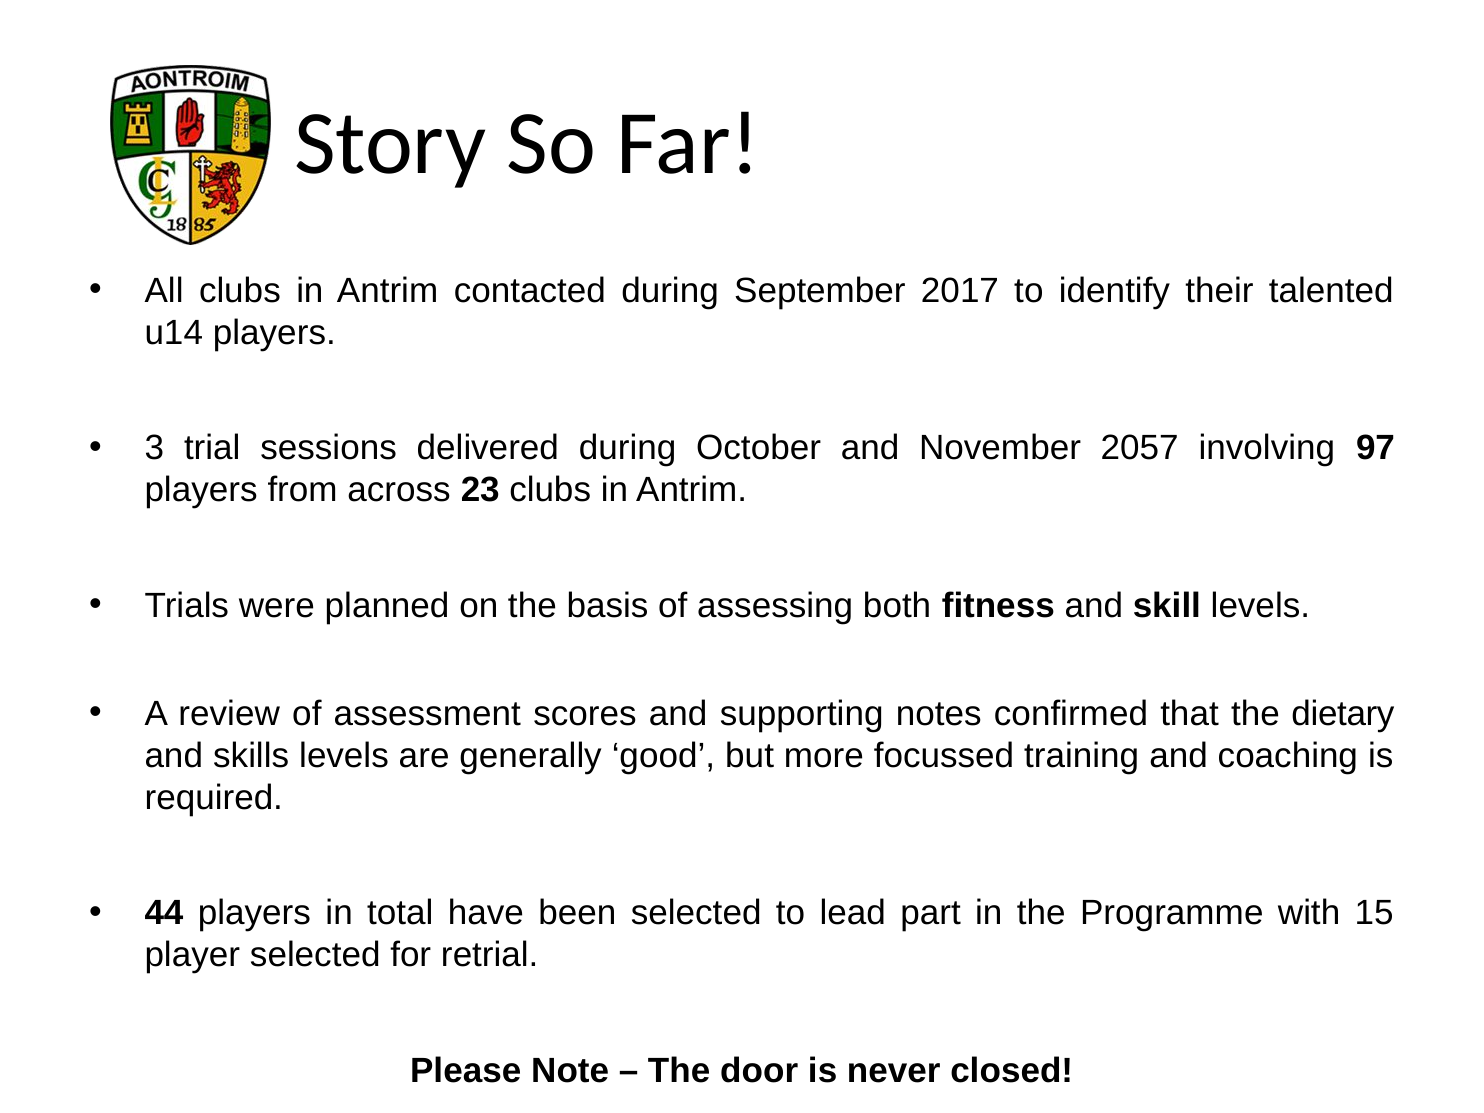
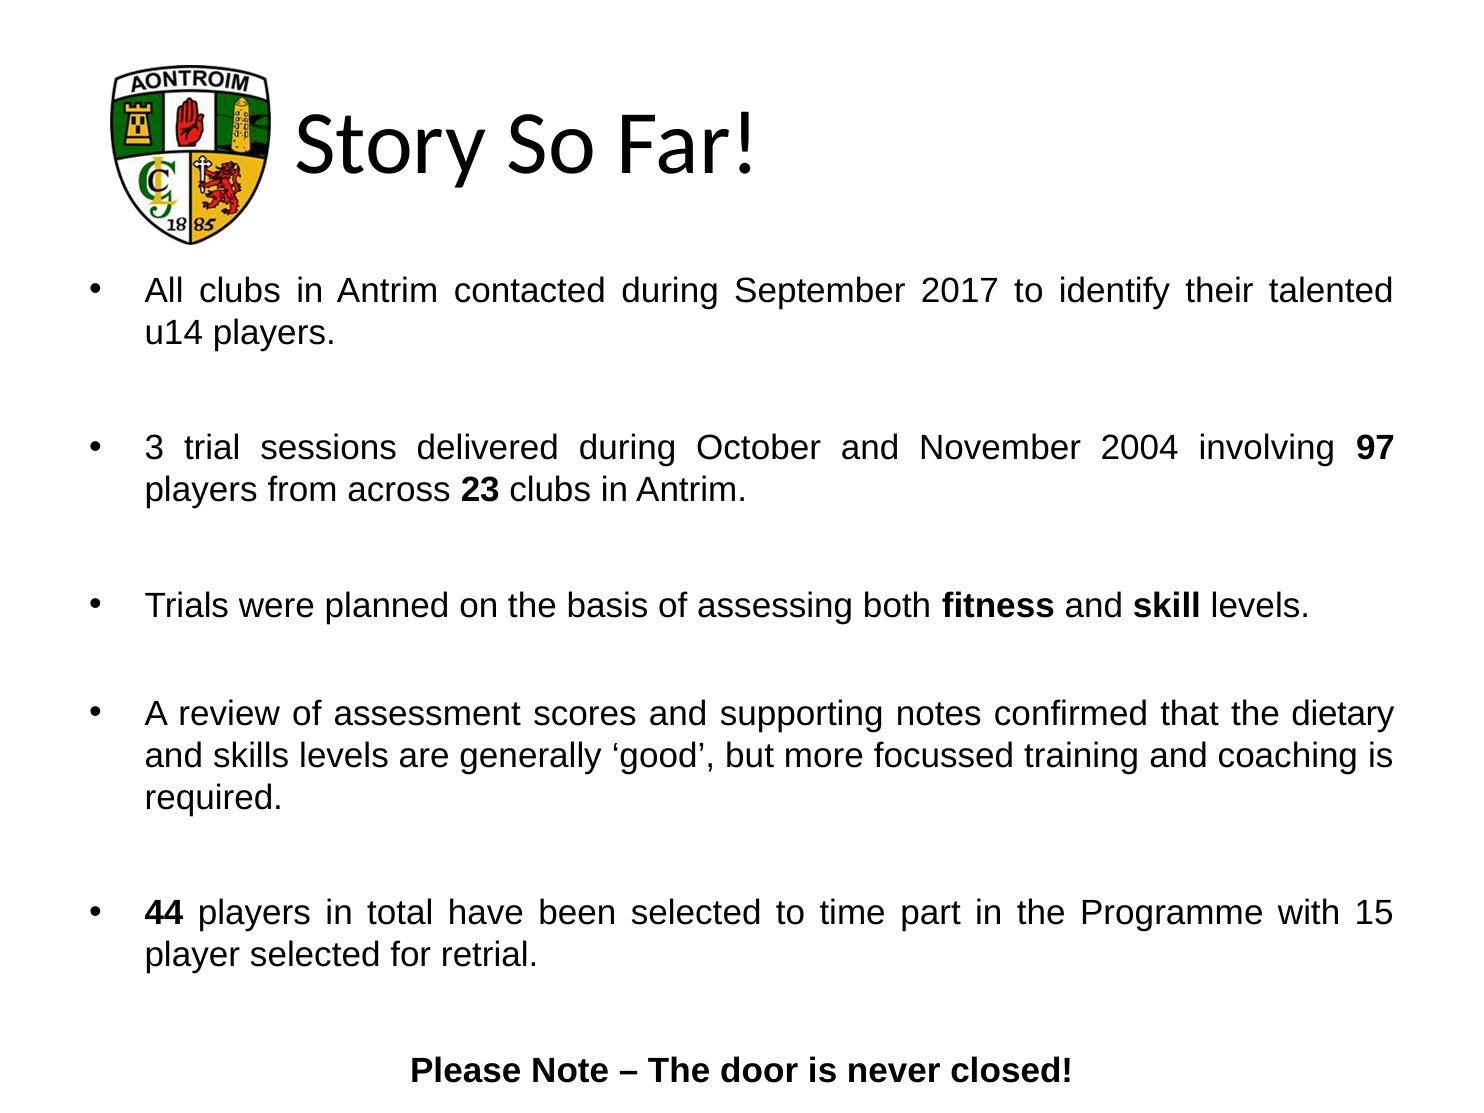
2057: 2057 -> 2004
lead: lead -> time
